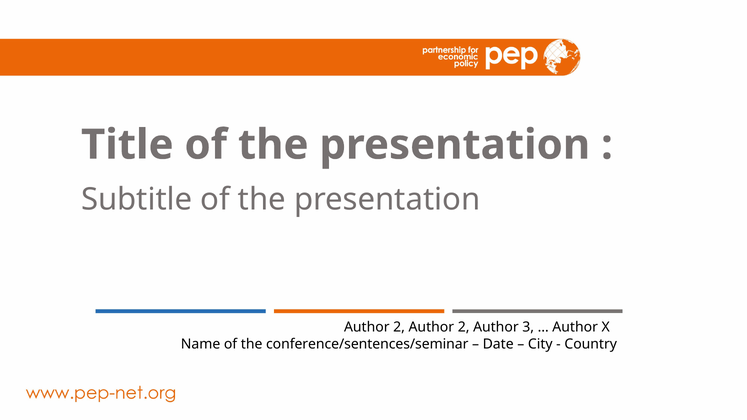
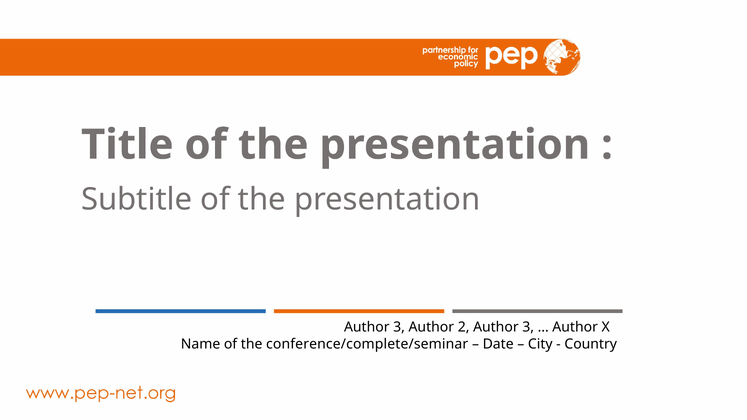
2 at (399, 327): 2 -> 3
conference/sentences/seminar: conference/sentences/seminar -> conference/complete/seminar
